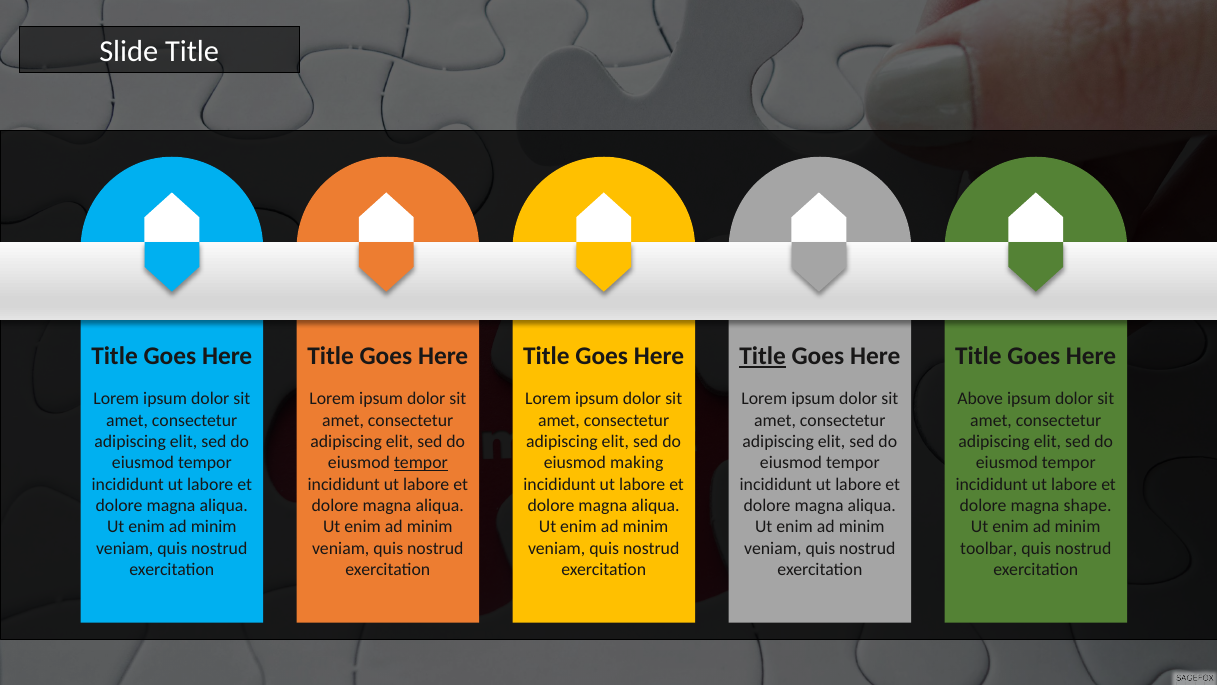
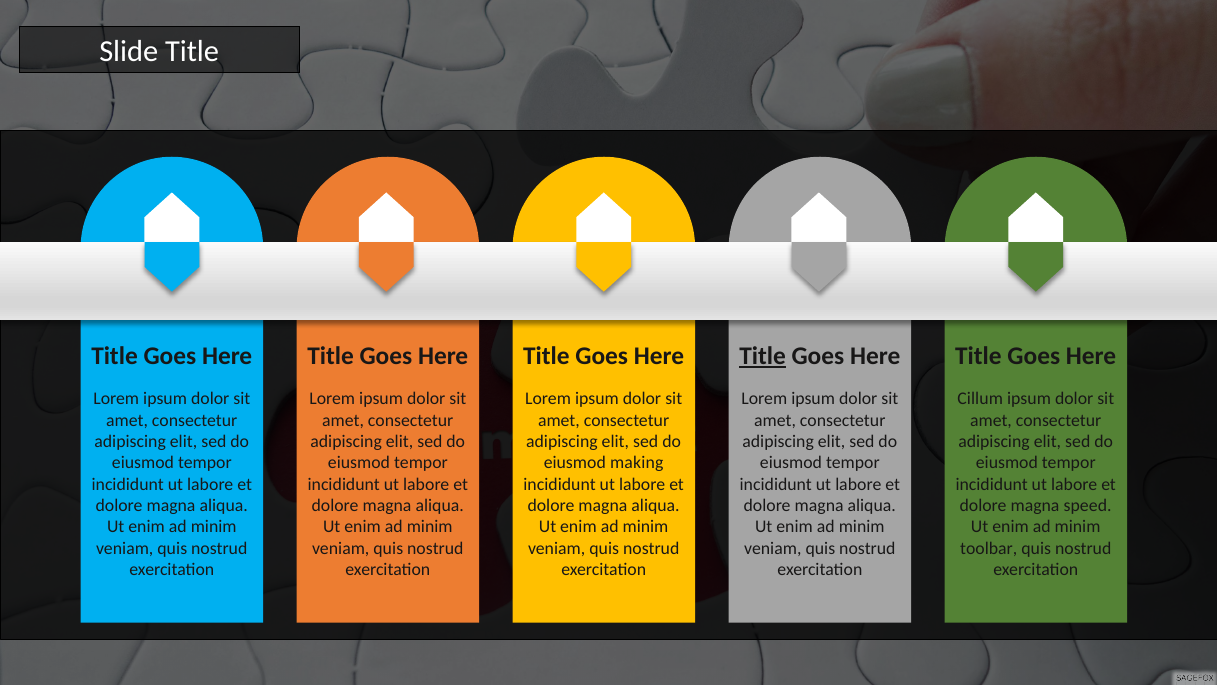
Above: Above -> Cillum
tempor at (421, 463) underline: present -> none
shape: shape -> speed
